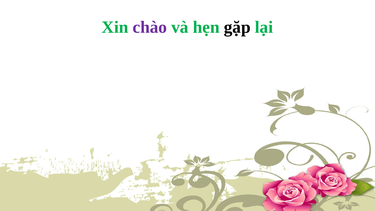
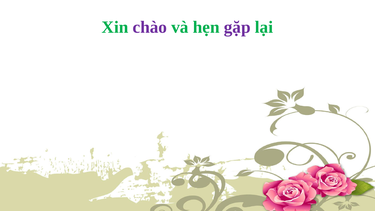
gặp colour: black -> purple
